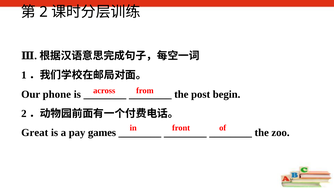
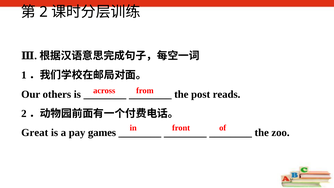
phone: phone -> others
begin: begin -> reads
